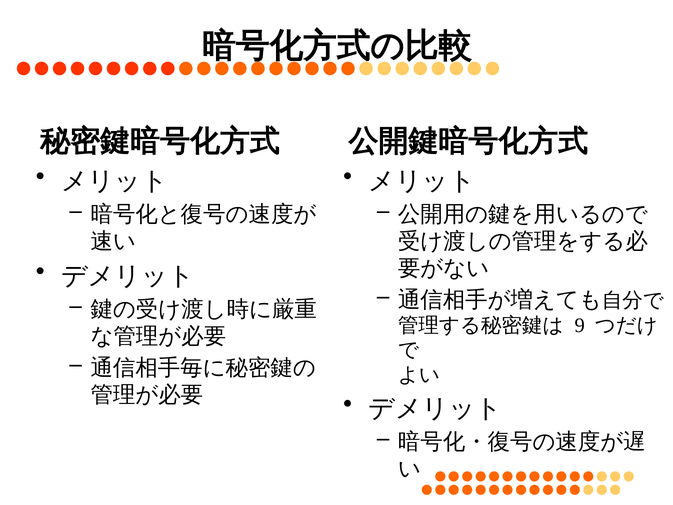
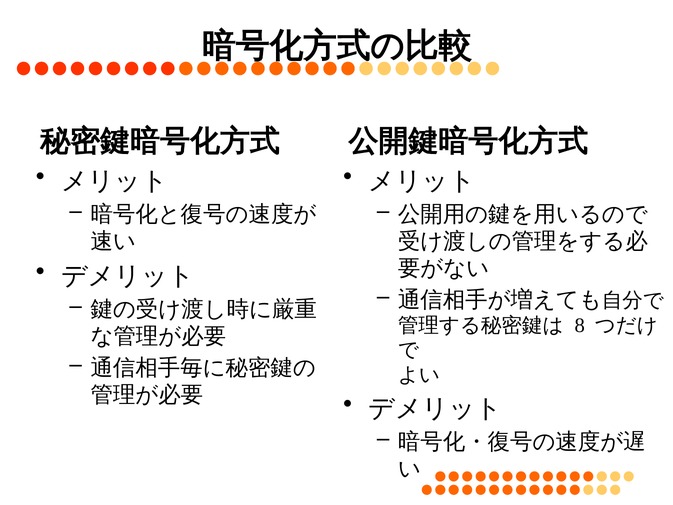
9: 9 -> 8
